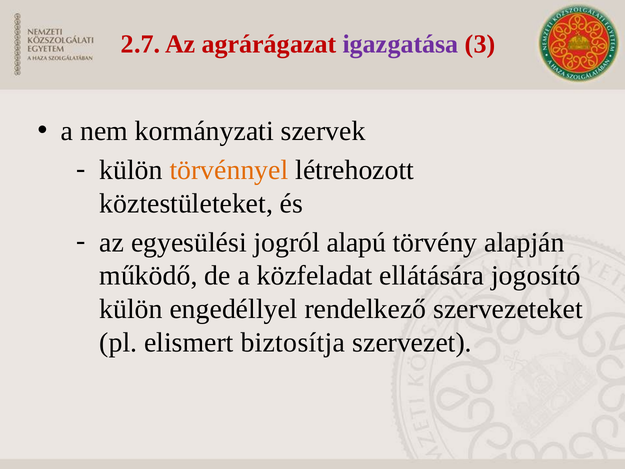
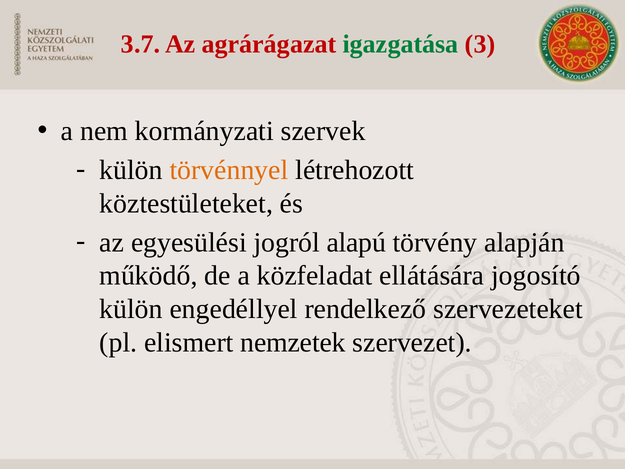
2.7: 2.7 -> 3.7
igazgatása colour: purple -> green
biztosítja: biztosítja -> nemzetek
